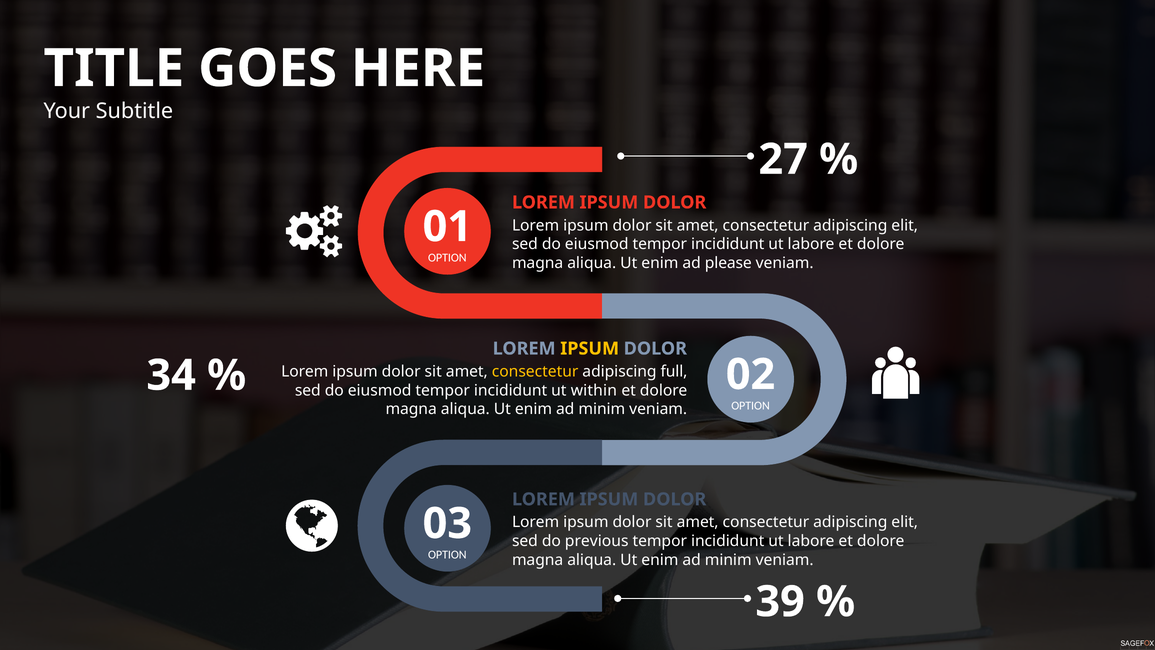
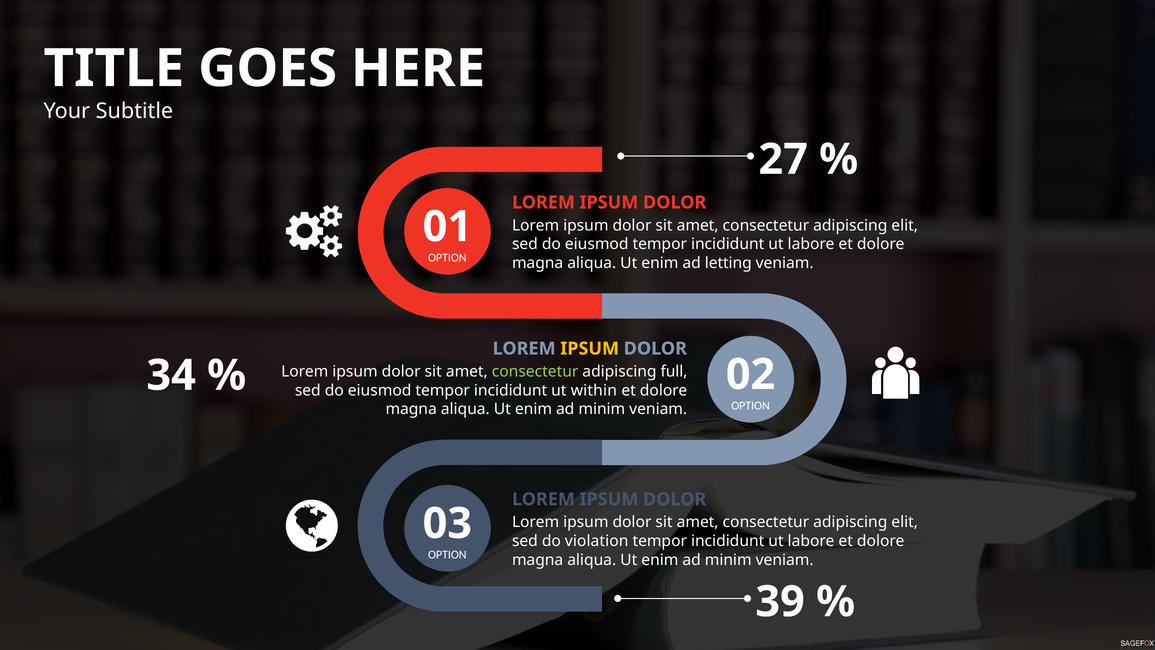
please: please -> letting
consectetur at (535, 371) colour: yellow -> light green
previous: previous -> violation
